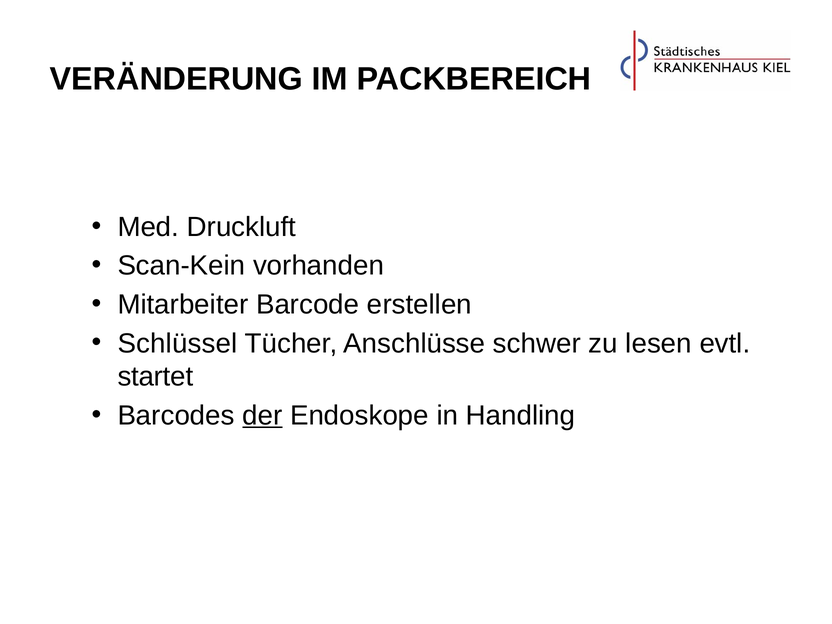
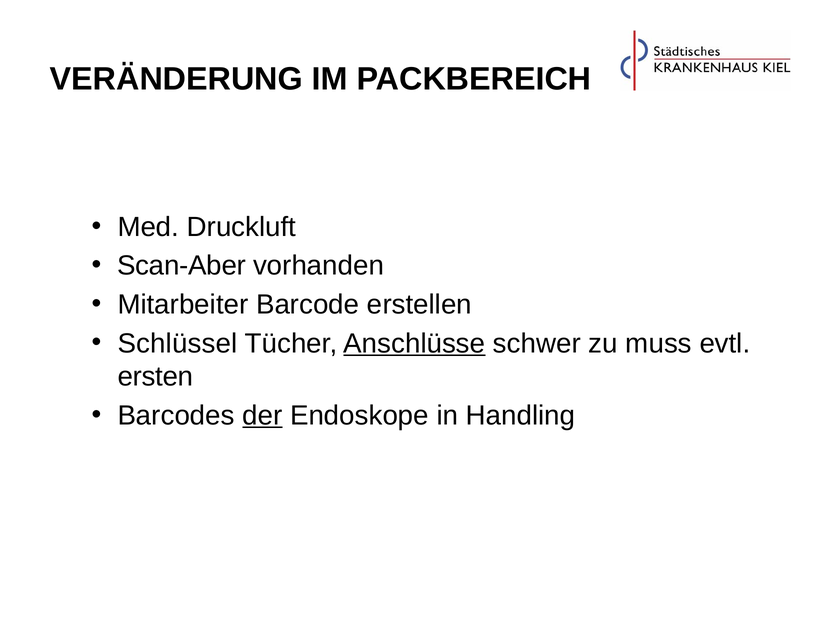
Scan-Kein: Scan-Kein -> Scan-Aber
Anschlüsse underline: none -> present
lesen: lesen -> muss
startet: startet -> ersten
